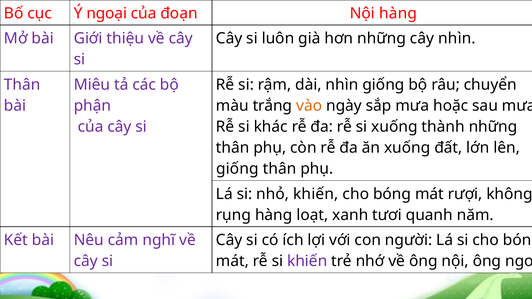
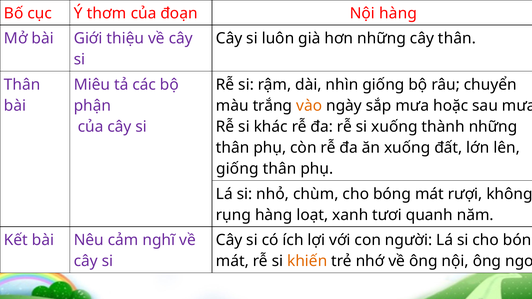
Ý ngoại: ngoại -> thơm
cây nhìn: nhìn -> thân
nhỏ khiến: khiến -> chùm
khiến at (307, 261) colour: purple -> orange
